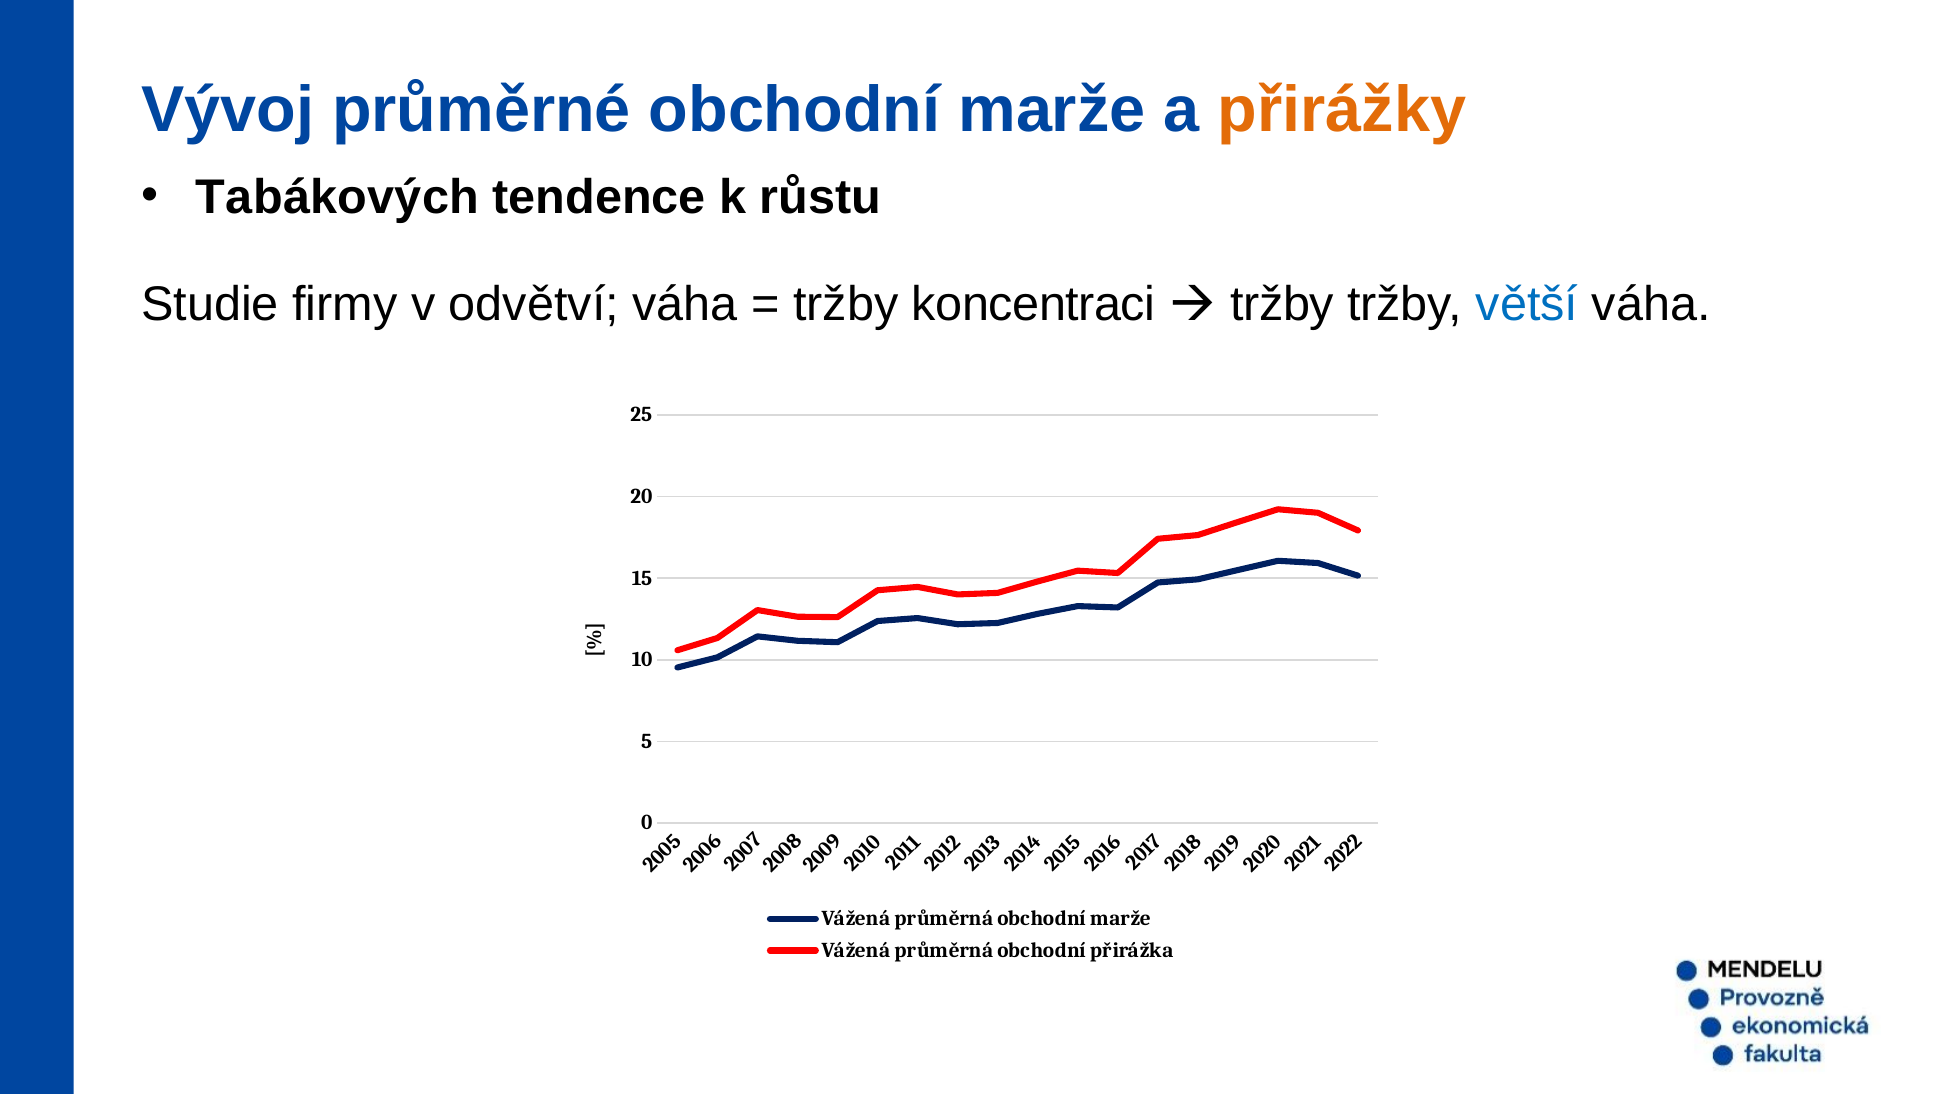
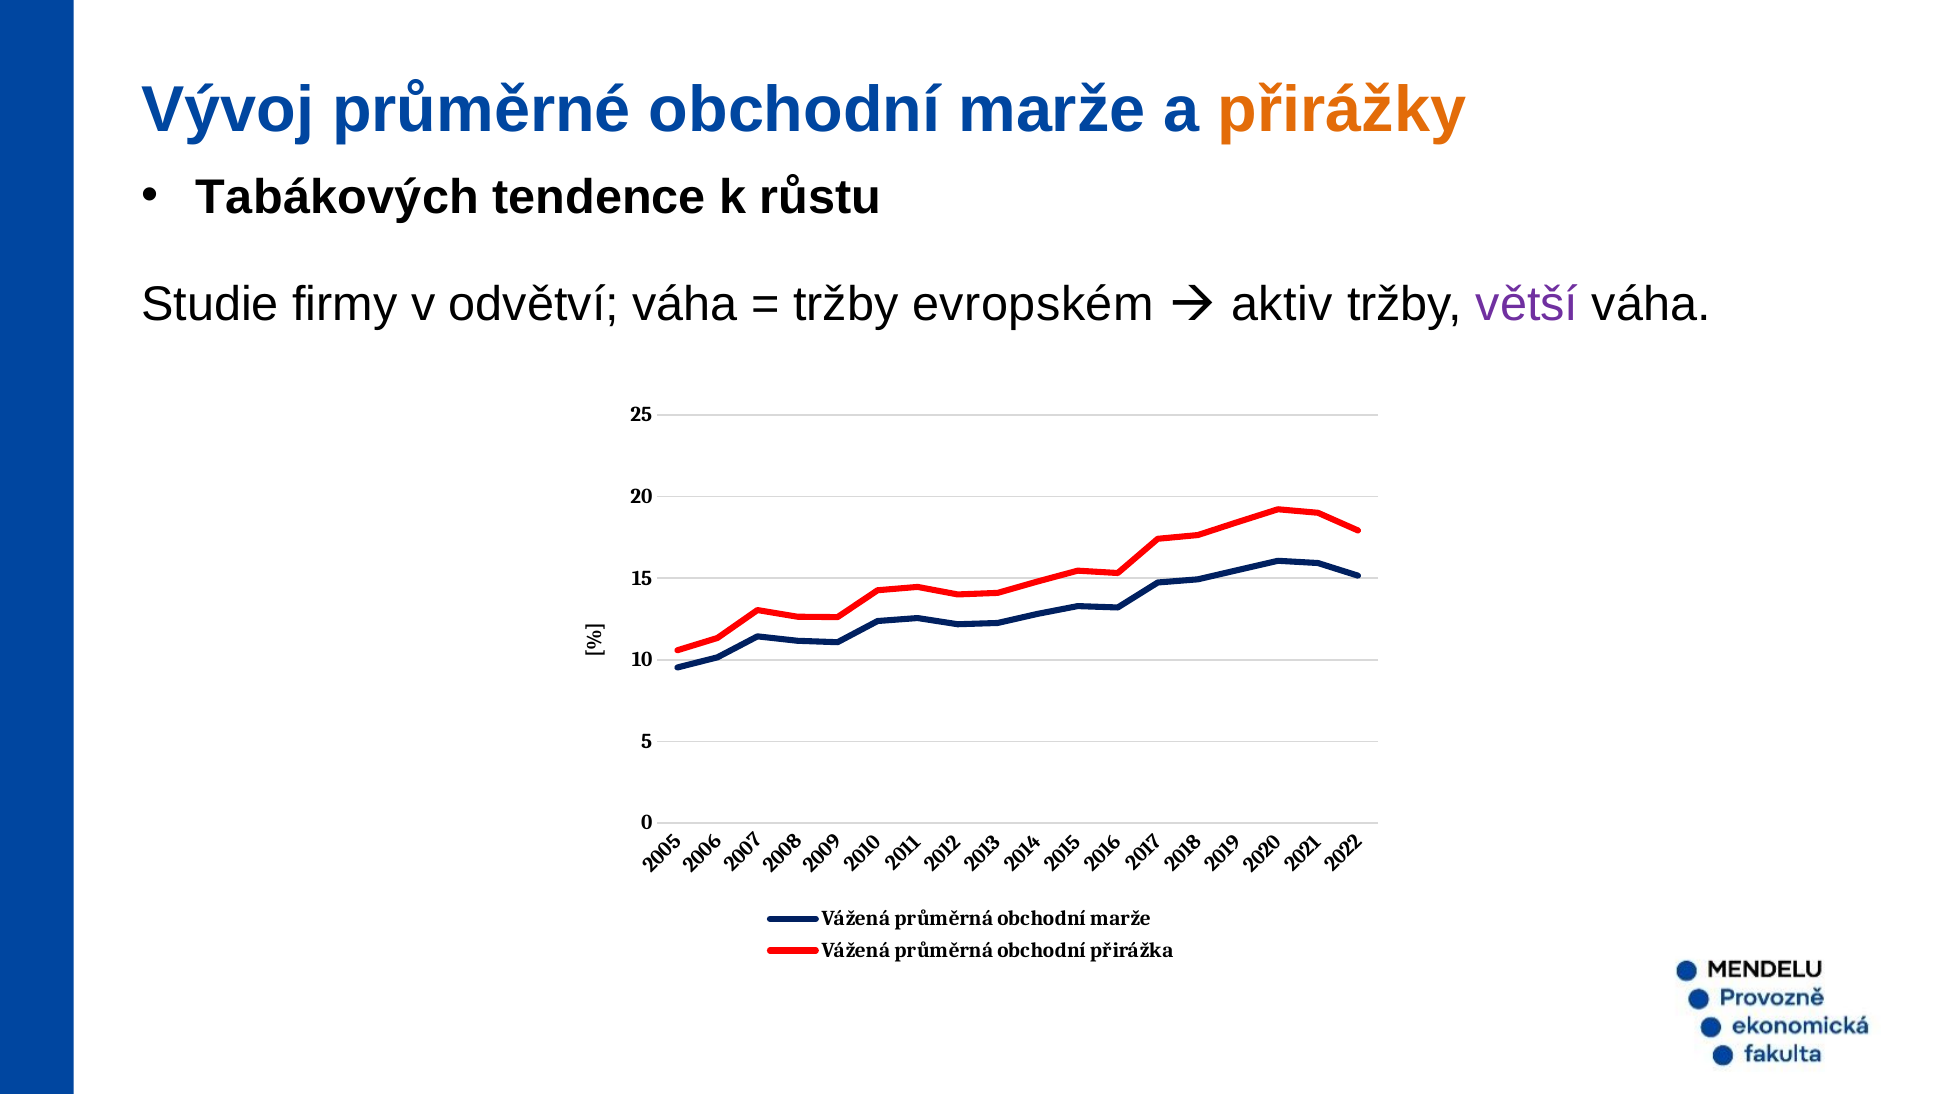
koncentraci: koncentraci -> evropském
tržby at (1282, 304): tržby -> aktiv
větší colour: blue -> purple
